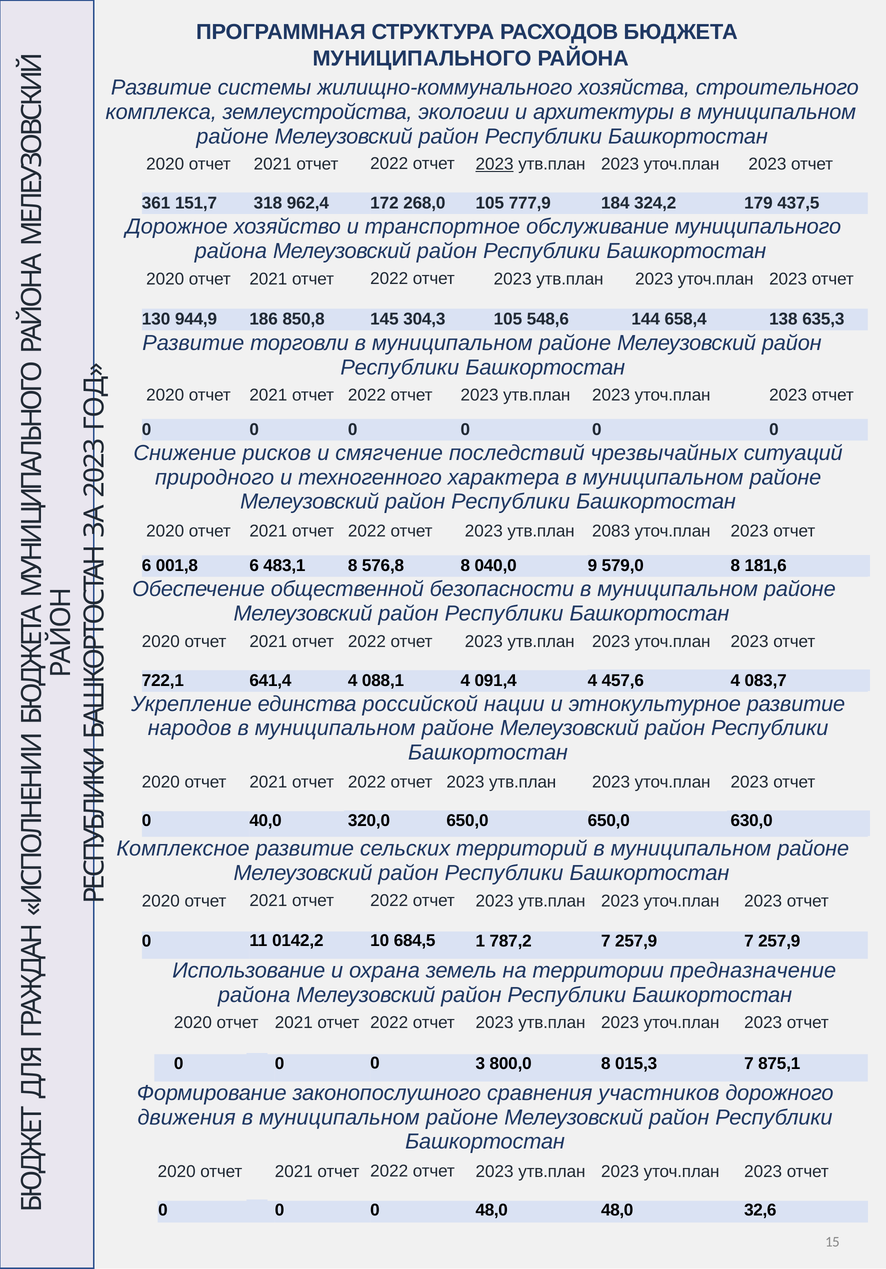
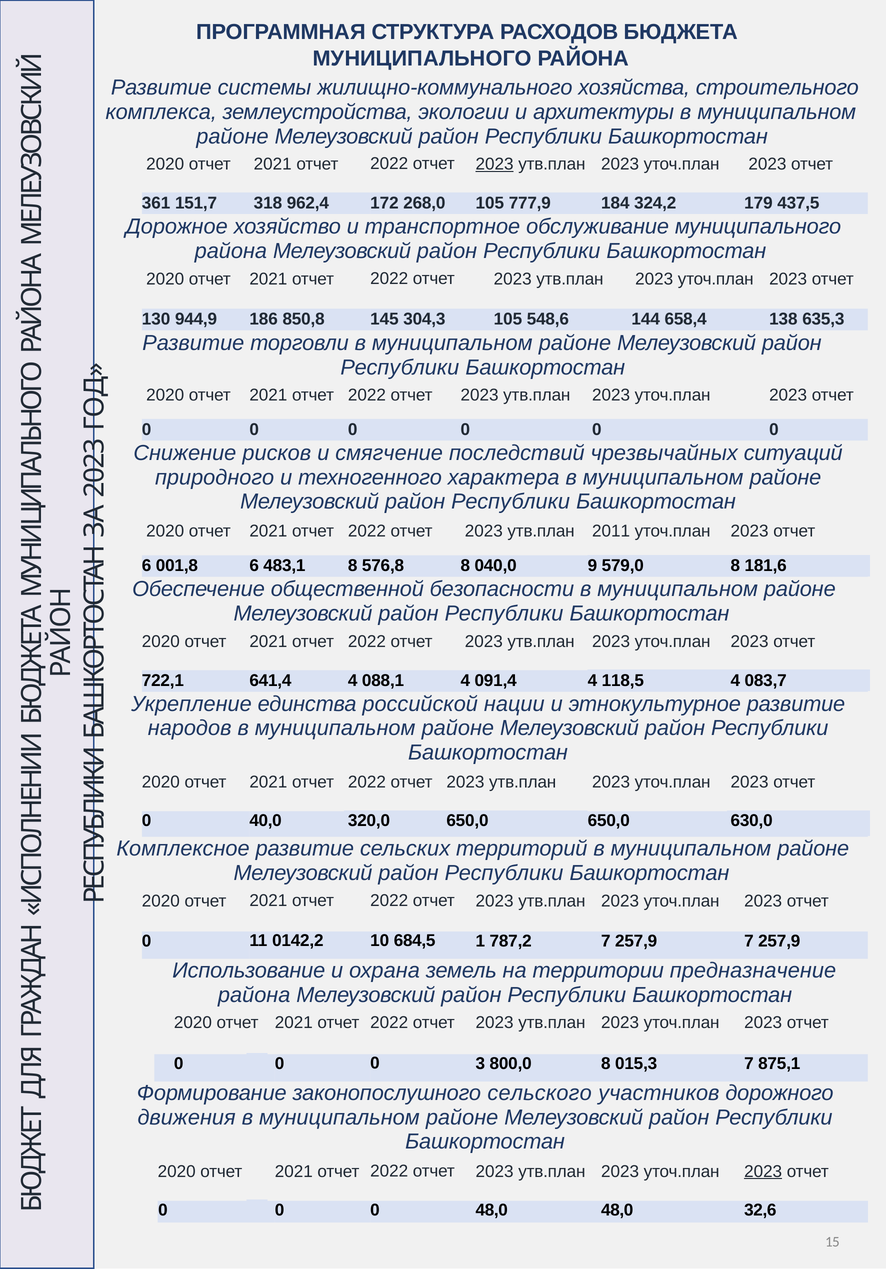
2083: 2083 -> 2011
457,6: 457,6 -> 118,5
сравнения: сравнения -> сельского
2023 at (763, 1172) underline: none -> present
